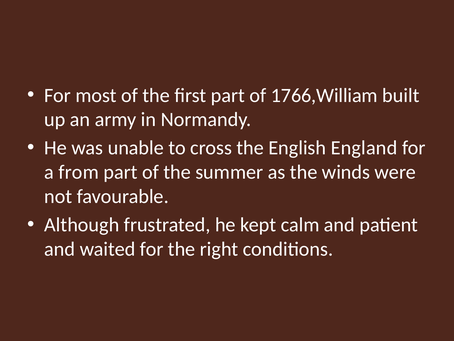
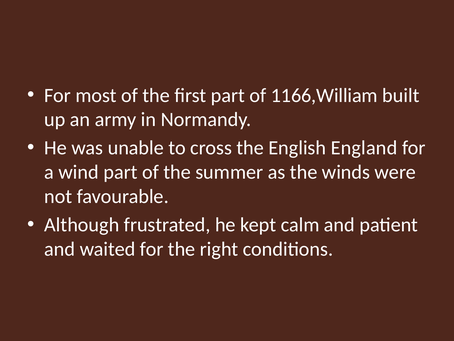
1766,William: 1766,William -> 1166,William
from: from -> wind
